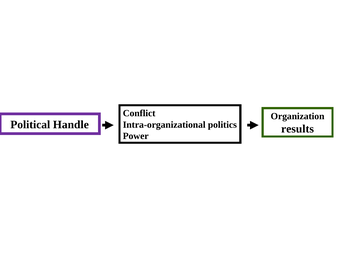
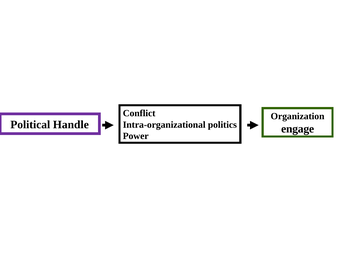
results: results -> engage
